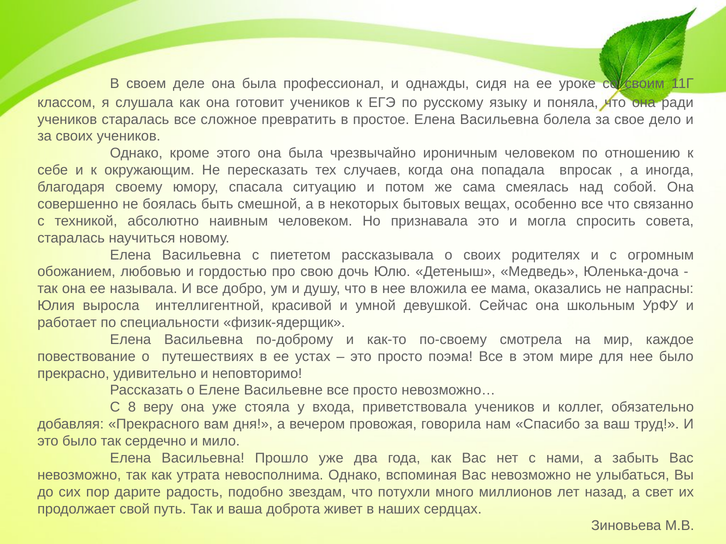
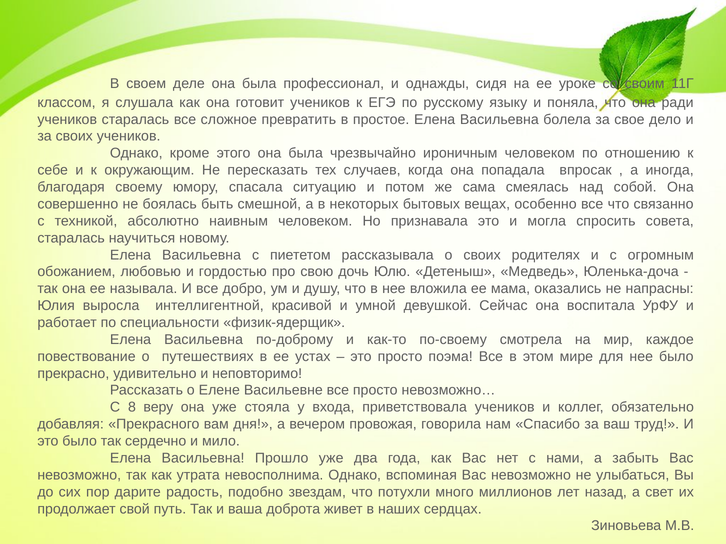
школьным: школьным -> воспитала
